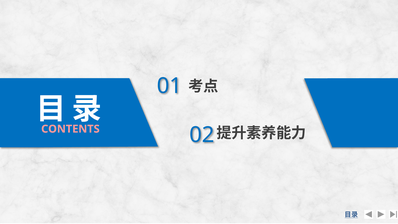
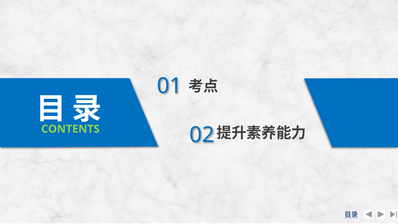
CONTENTS colour: pink -> light green
